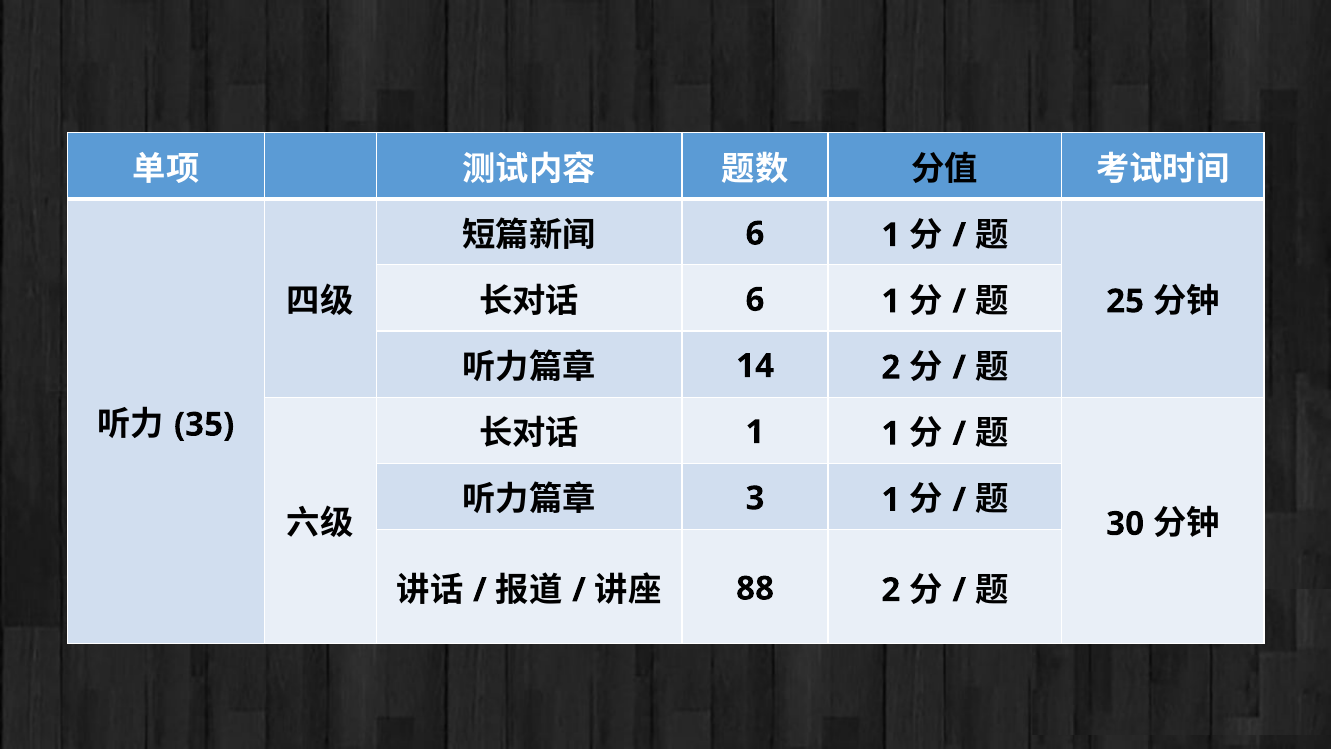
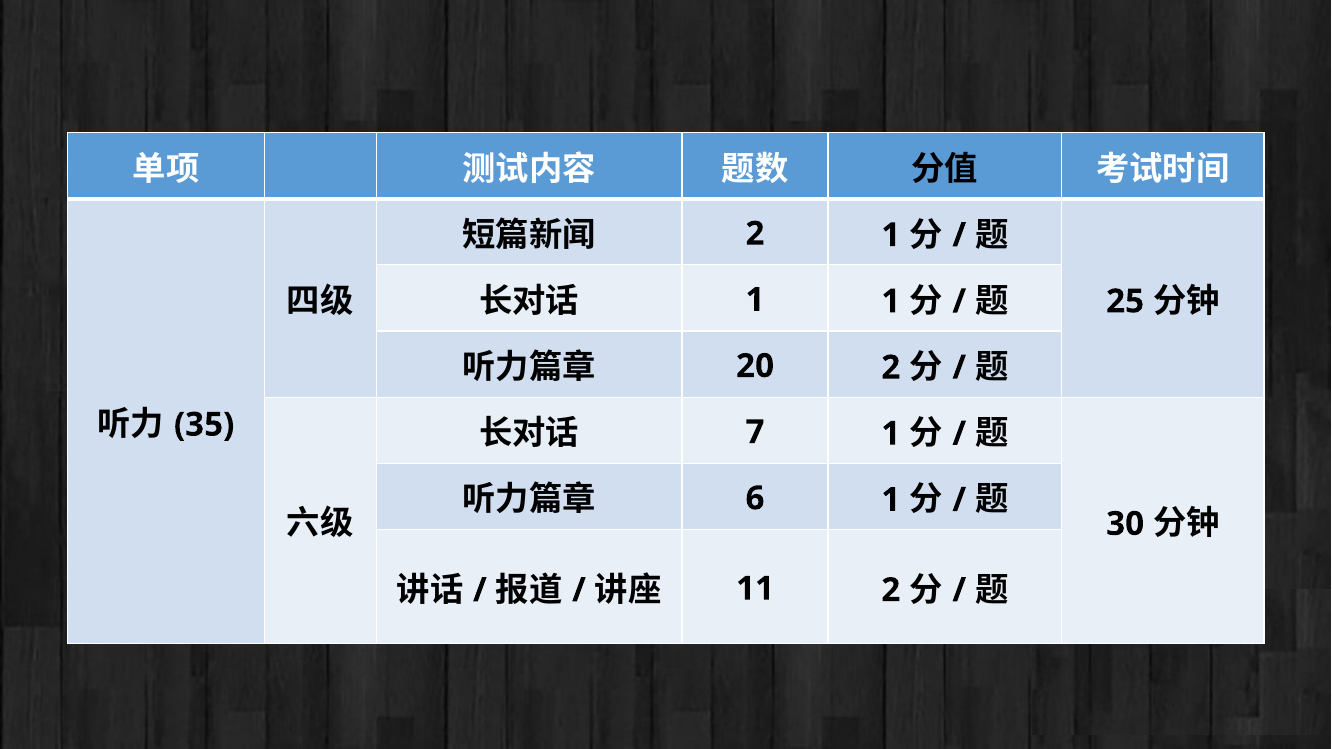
6 at (755, 234): 6 -> 2
6 at (755, 300): 6 -> 1
14: 14 -> 20
1 at (755, 432): 1 -> 7
3: 3 -> 6
88: 88 -> 11
